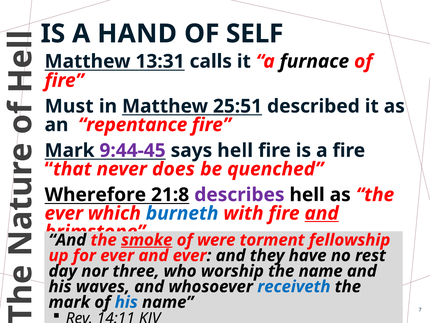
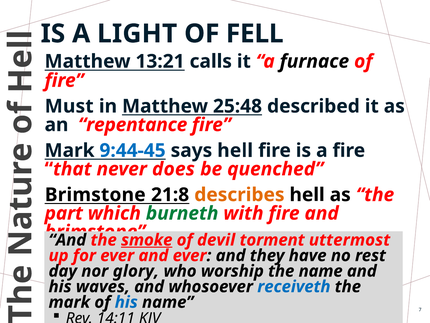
HAND: HAND -> LIGHT
SELF: SELF -> FELL
13:31: 13:31 -> 13:21
25:51: 25:51 -> 25:48
9:44-45 colour: purple -> blue
Wherefore at (95, 194): Wherefore -> Brimstone
describes colour: purple -> orange
ever at (64, 213): ever -> part
burneth colour: blue -> green
and at (322, 213) underline: present -> none
were: were -> devil
fellowship: fellowship -> uttermost
three: three -> glory
